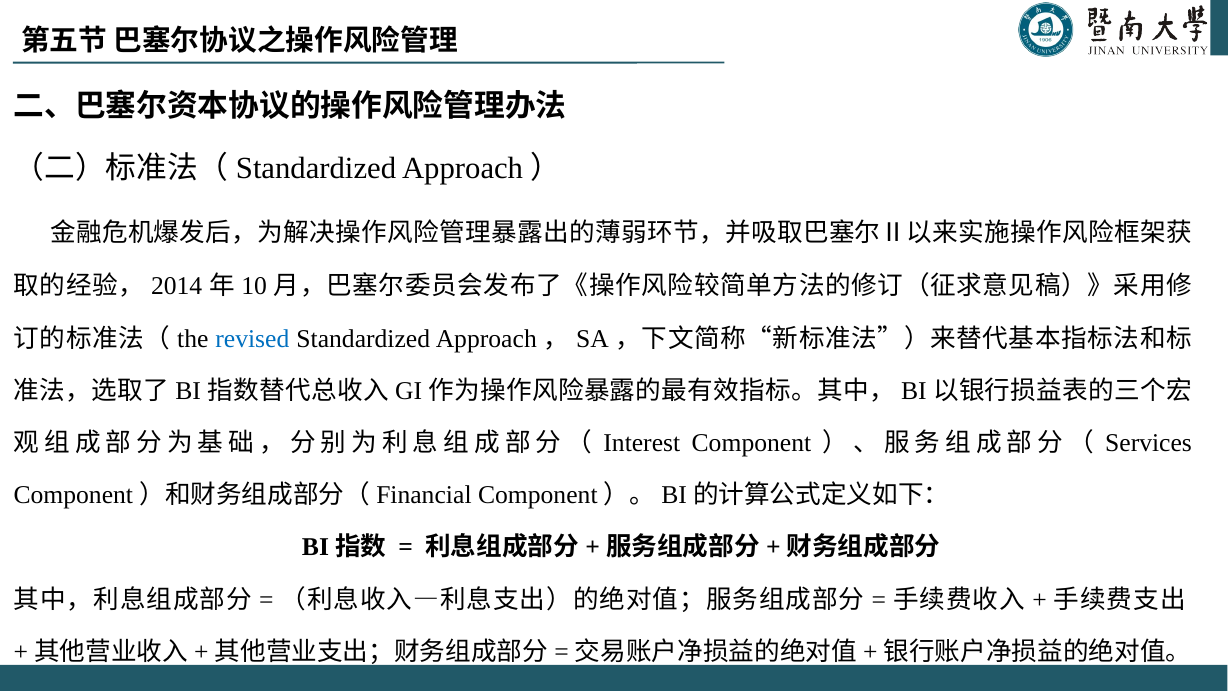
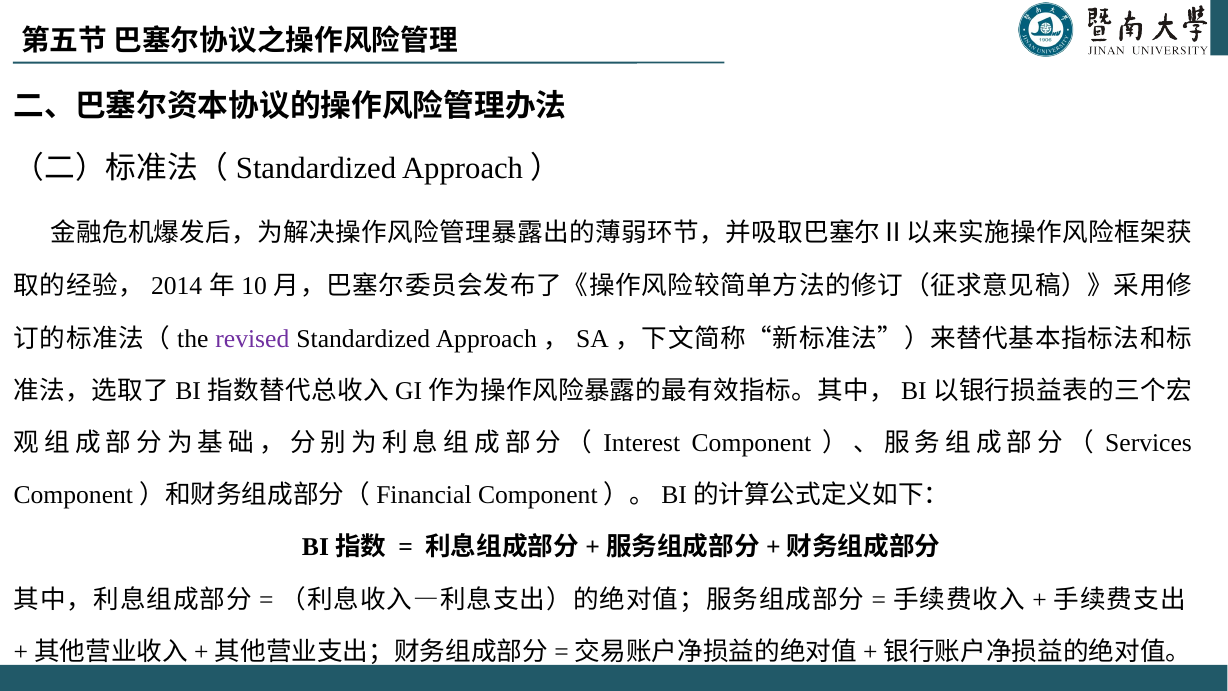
revised colour: blue -> purple
